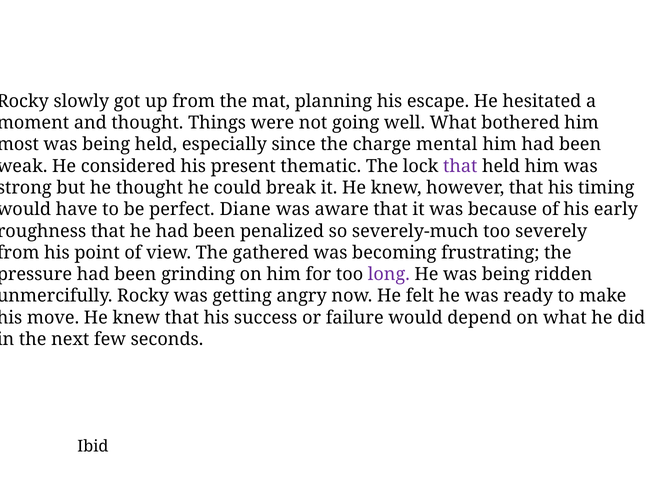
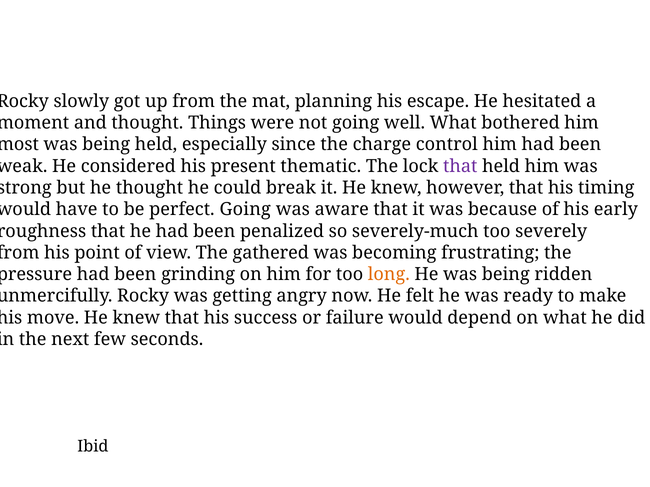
mental: mental -> control
perfect Diane: Diane -> Going
long colour: purple -> orange
